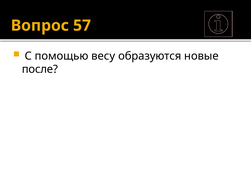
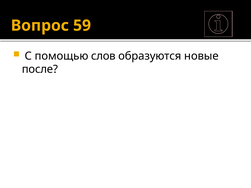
57: 57 -> 59
весу: весу -> слов
